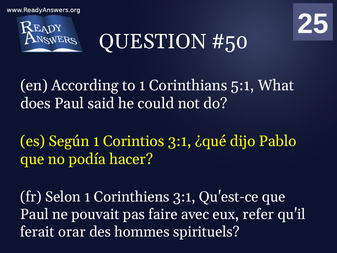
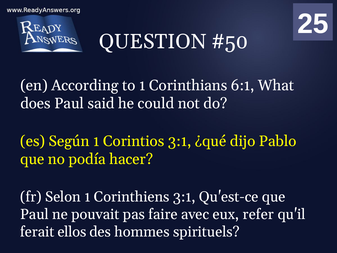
5:1: 5:1 -> 6:1
orar: orar -> ellos
